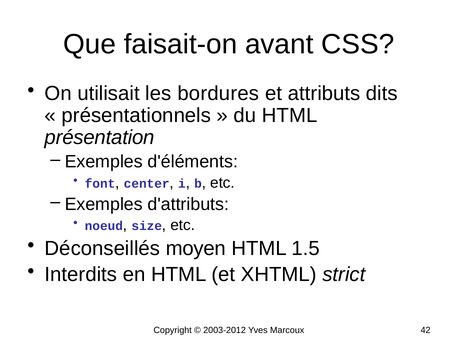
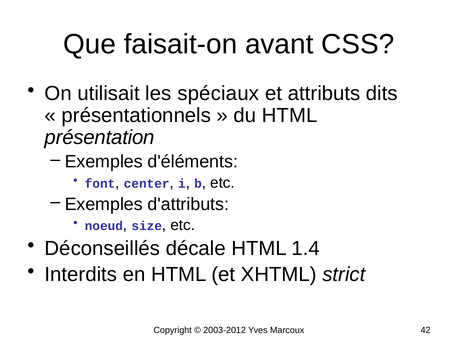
bordures: bordures -> spéciaux
moyen: moyen -> décale
1.5: 1.5 -> 1.4
